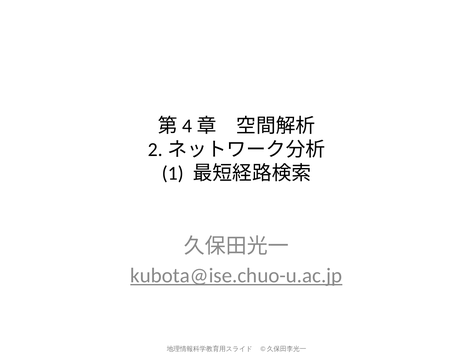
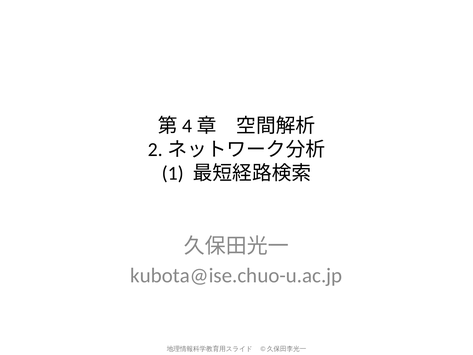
kubota@ise.chuo-u.ac.jp underline: present -> none
